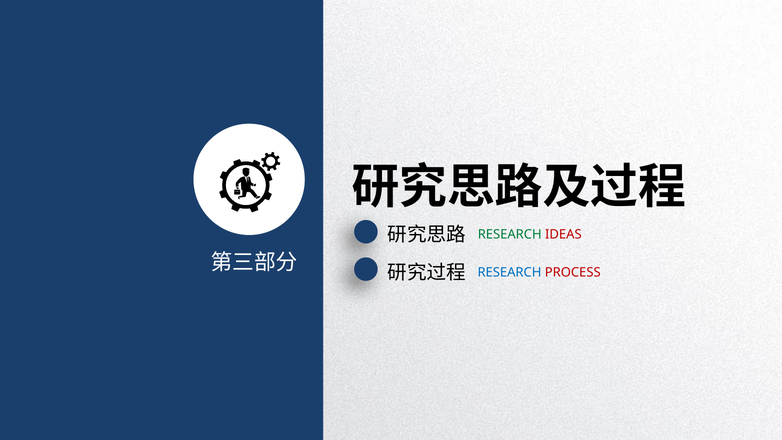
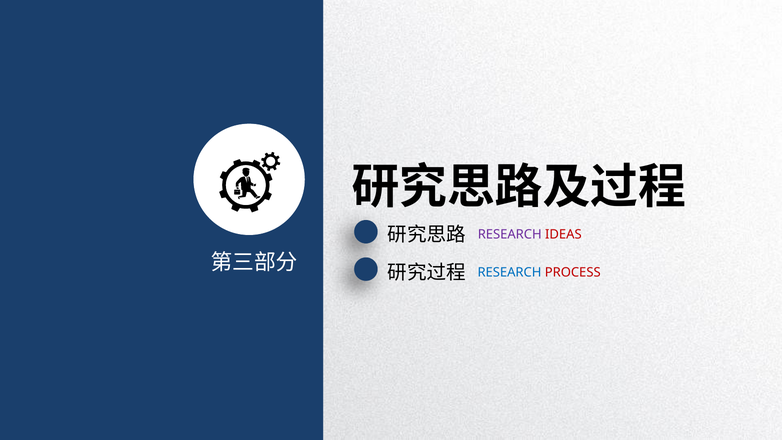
RESEARCH at (510, 234) colour: green -> purple
